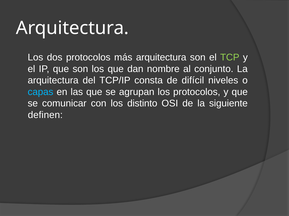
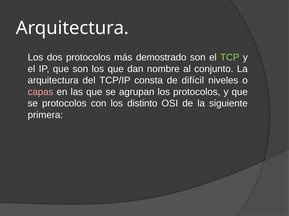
más arquitectura: arquitectura -> demostrado
capas colour: light blue -> pink
se comunicar: comunicar -> protocolos
definen: definen -> primera
